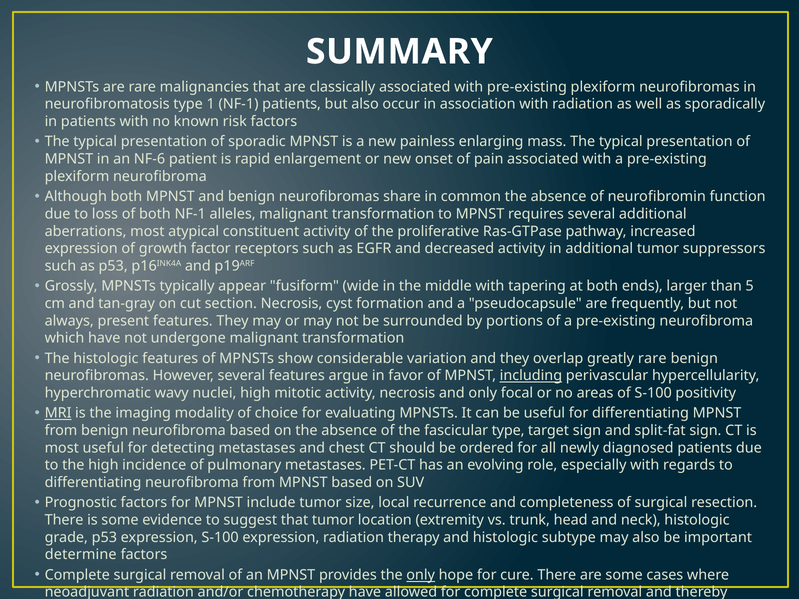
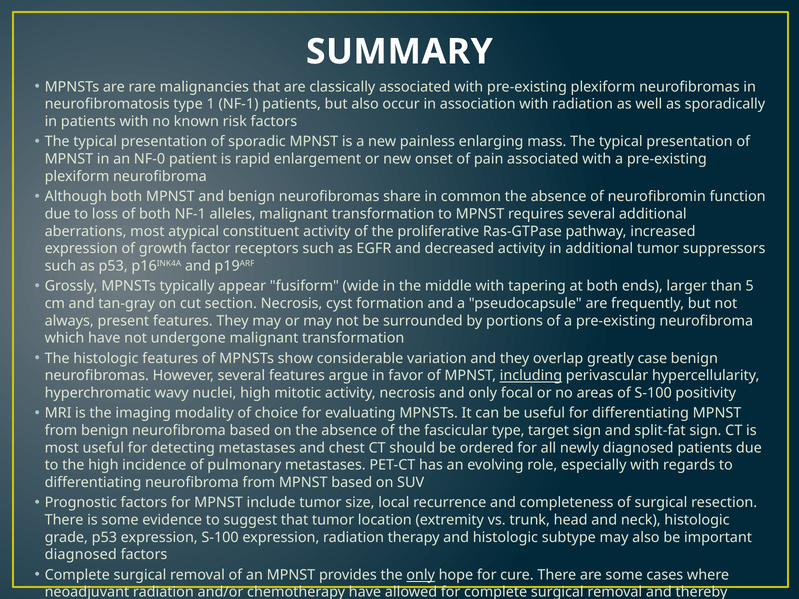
NF-6: NF-6 -> NF-0
greatly rare: rare -> case
MRI at (58, 413) underline: present -> none
determine at (81, 555): determine -> diagnosed
